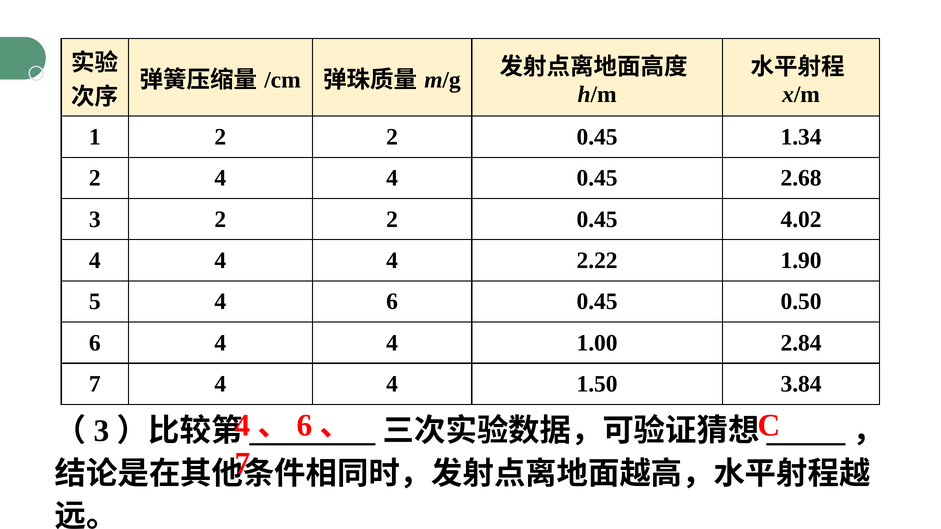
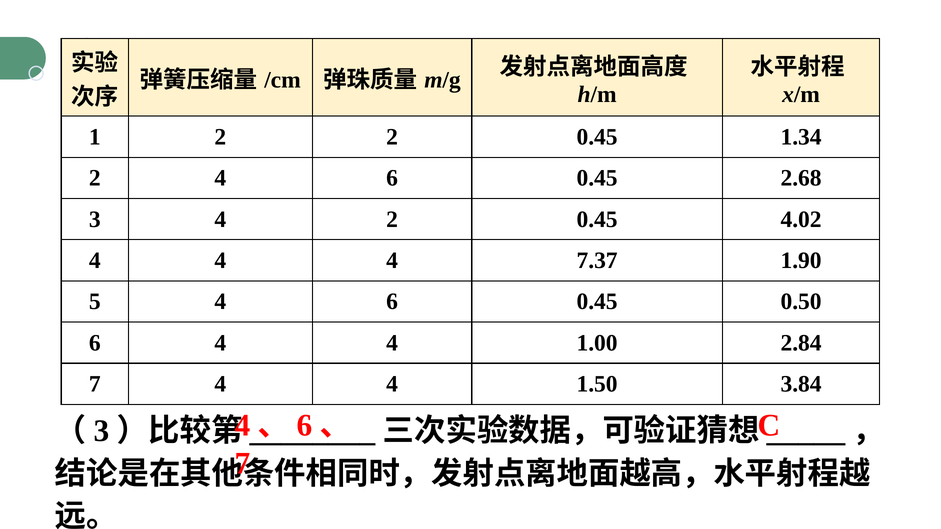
2 4 4: 4 -> 6
3 2: 2 -> 4
2.22: 2.22 -> 7.37
